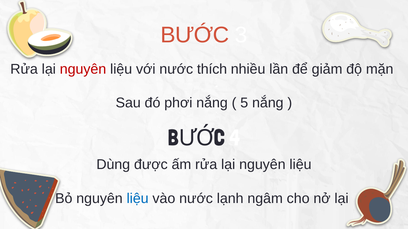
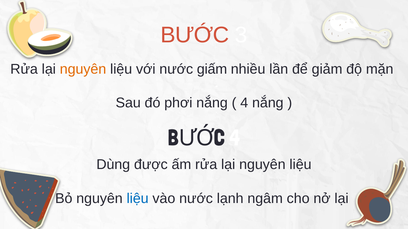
nguyên at (83, 69) colour: red -> orange
thích: thích -> giấm
5 at (244, 103): 5 -> 4
